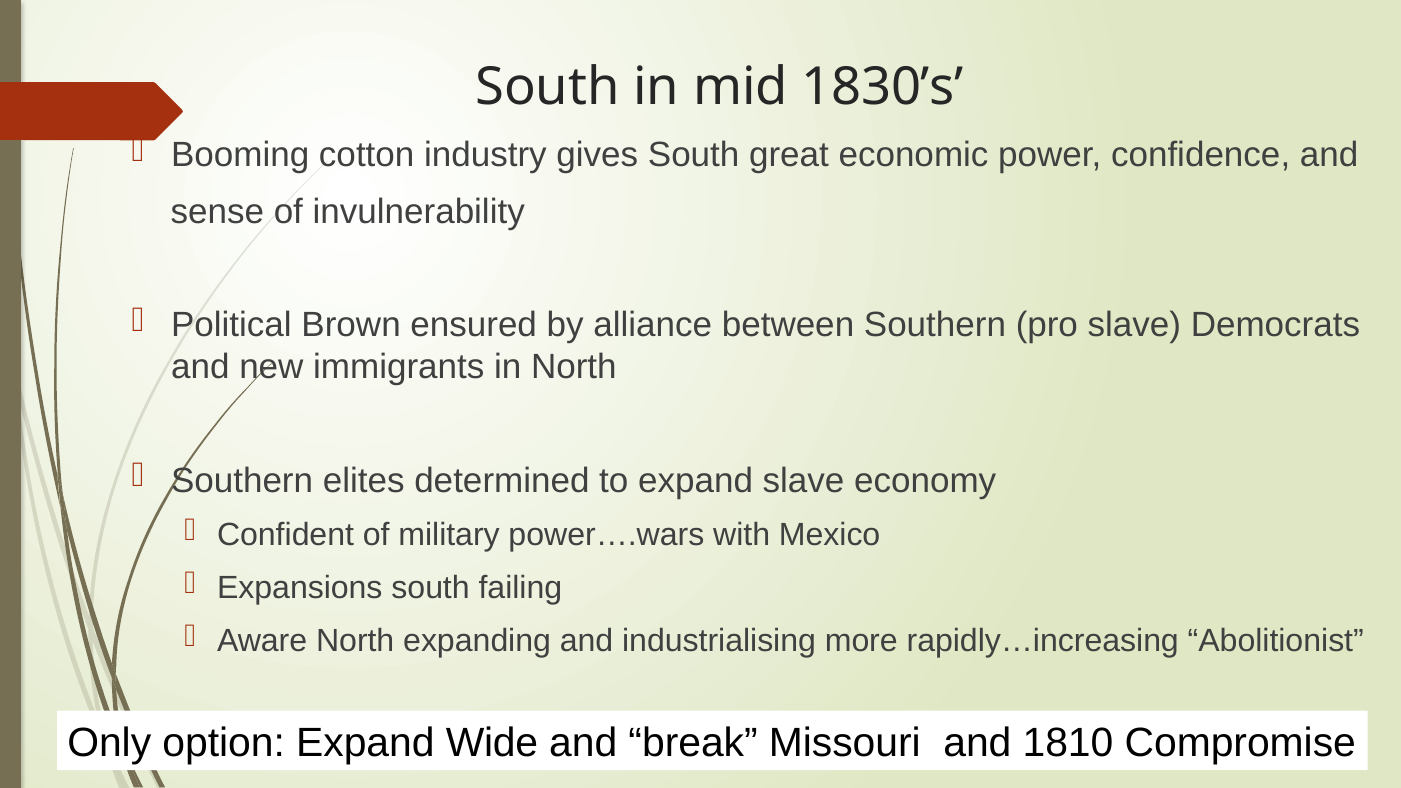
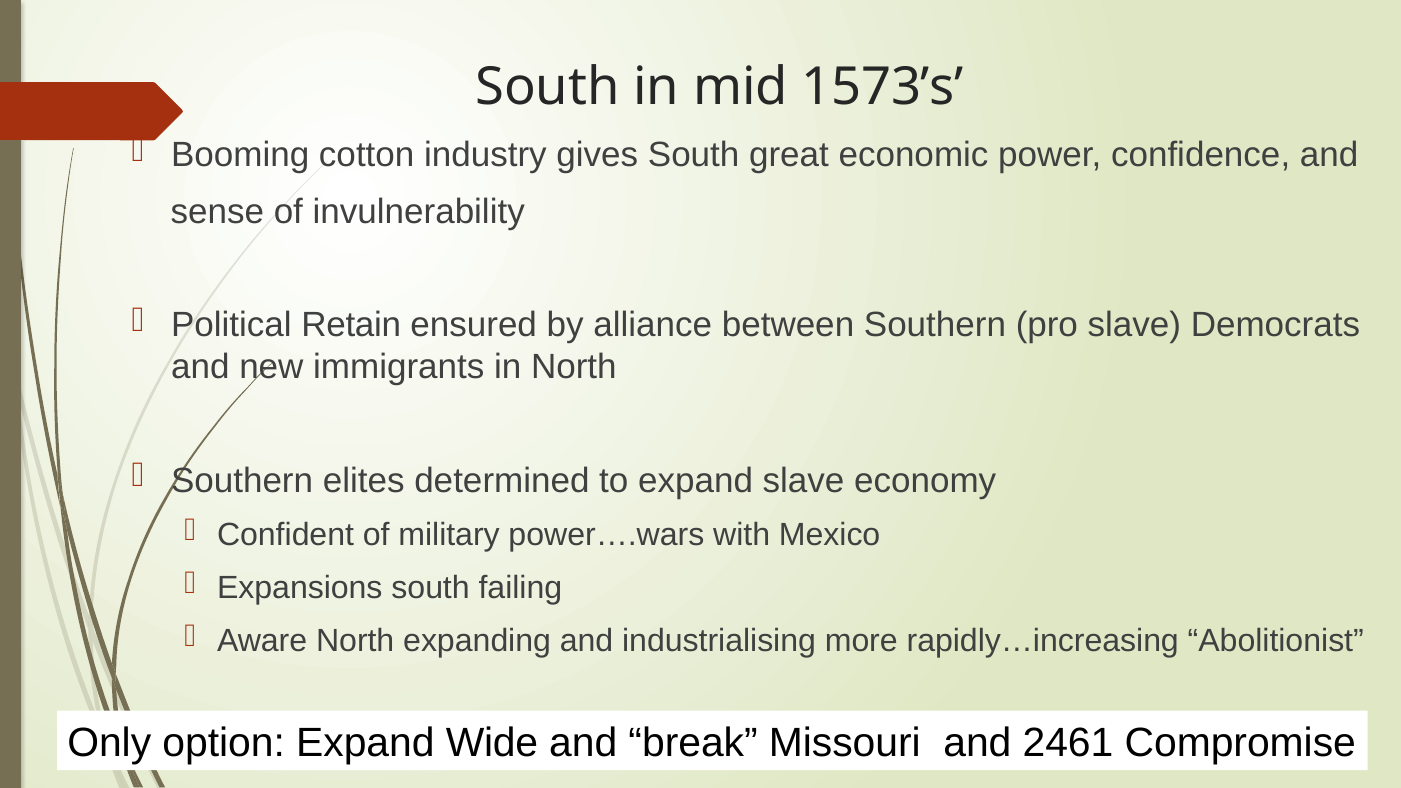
1830’s: 1830’s -> 1573’s
Brown: Brown -> Retain
1810: 1810 -> 2461
